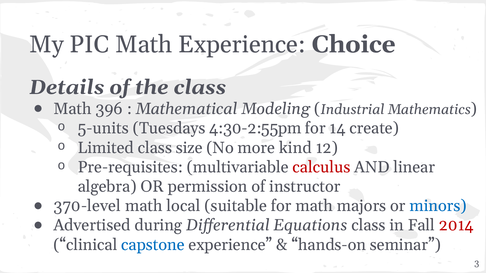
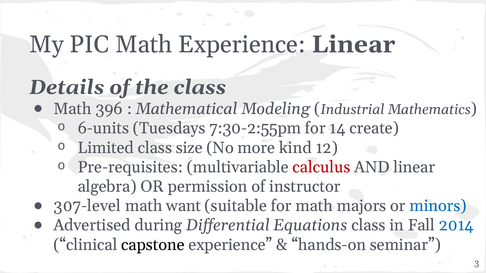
Experience Choice: Choice -> Linear
5-units: 5-units -> 6-units
4:30-2:55pm: 4:30-2:55pm -> 7:30-2:55pm
370-level: 370-level -> 307-level
local: local -> want
2014 colour: red -> blue
capstone colour: blue -> black
